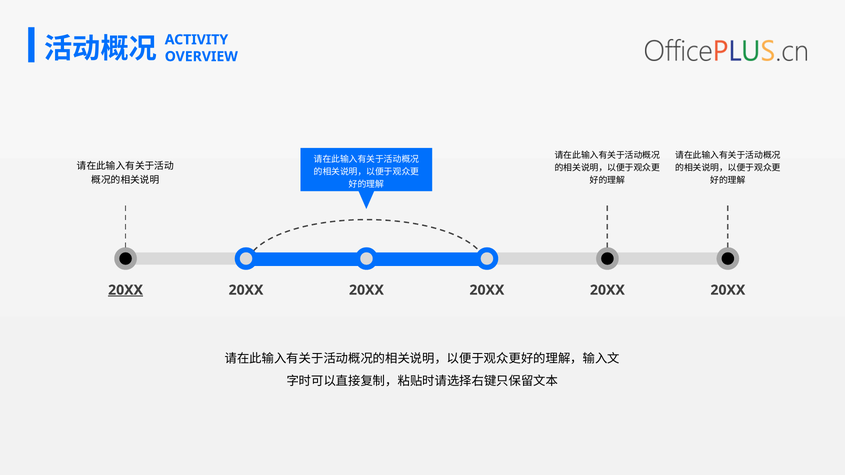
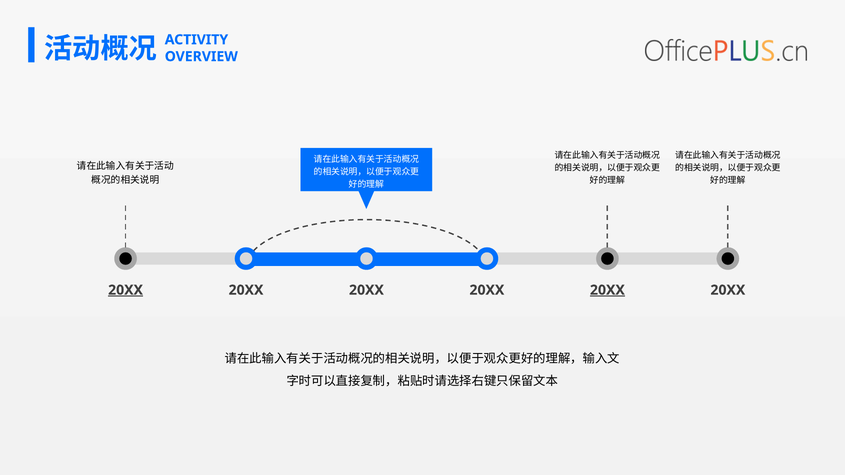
20XX at (607, 290) underline: none -> present
